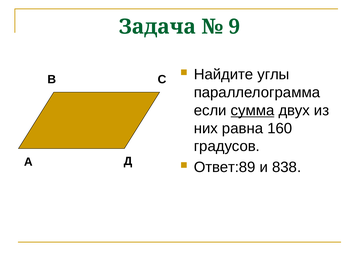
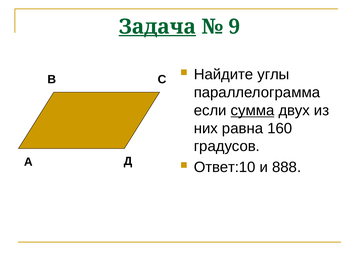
Задача underline: none -> present
Ответ:89: Ответ:89 -> Ответ:10
838: 838 -> 888
